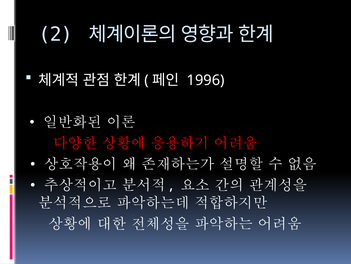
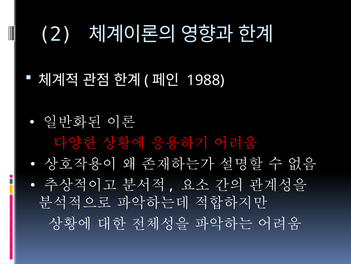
1996: 1996 -> 1988
